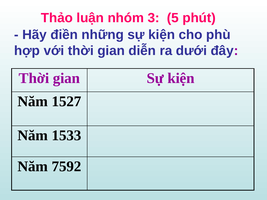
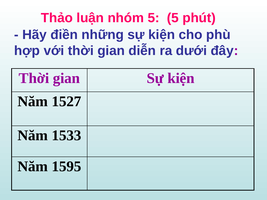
nhóm 3: 3 -> 5
7592: 7592 -> 1595
